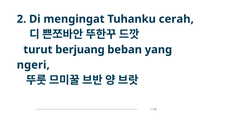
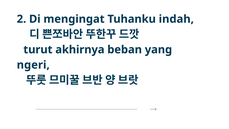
cerah: cerah -> indah
berjuang: berjuang -> akhirnya
